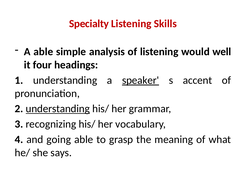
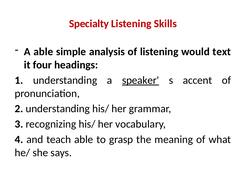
well: well -> text
understanding at (58, 108) underline: present -> none
going: going -> teach
